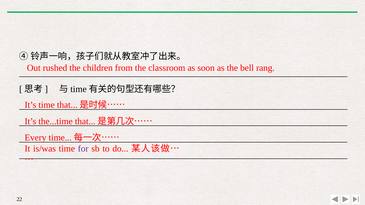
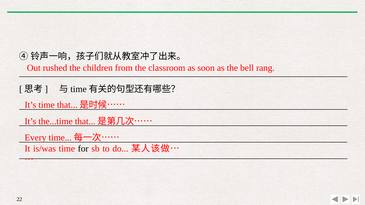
for colour: purple -> black
